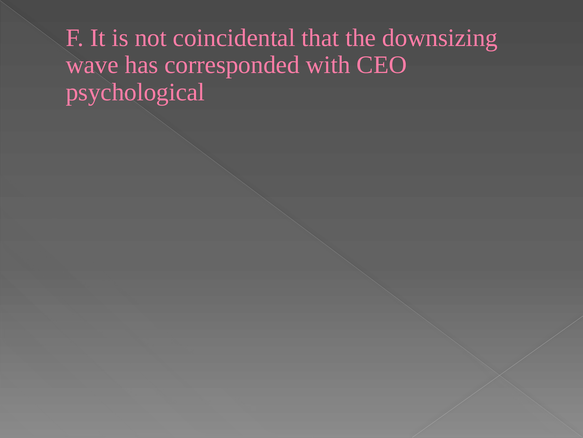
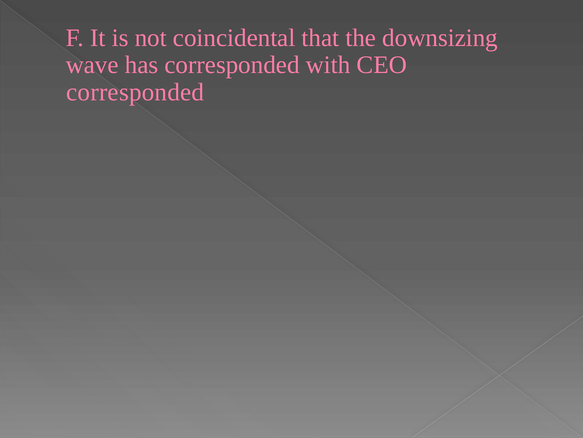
psychological at (135, 92): psychological -> corresponded
